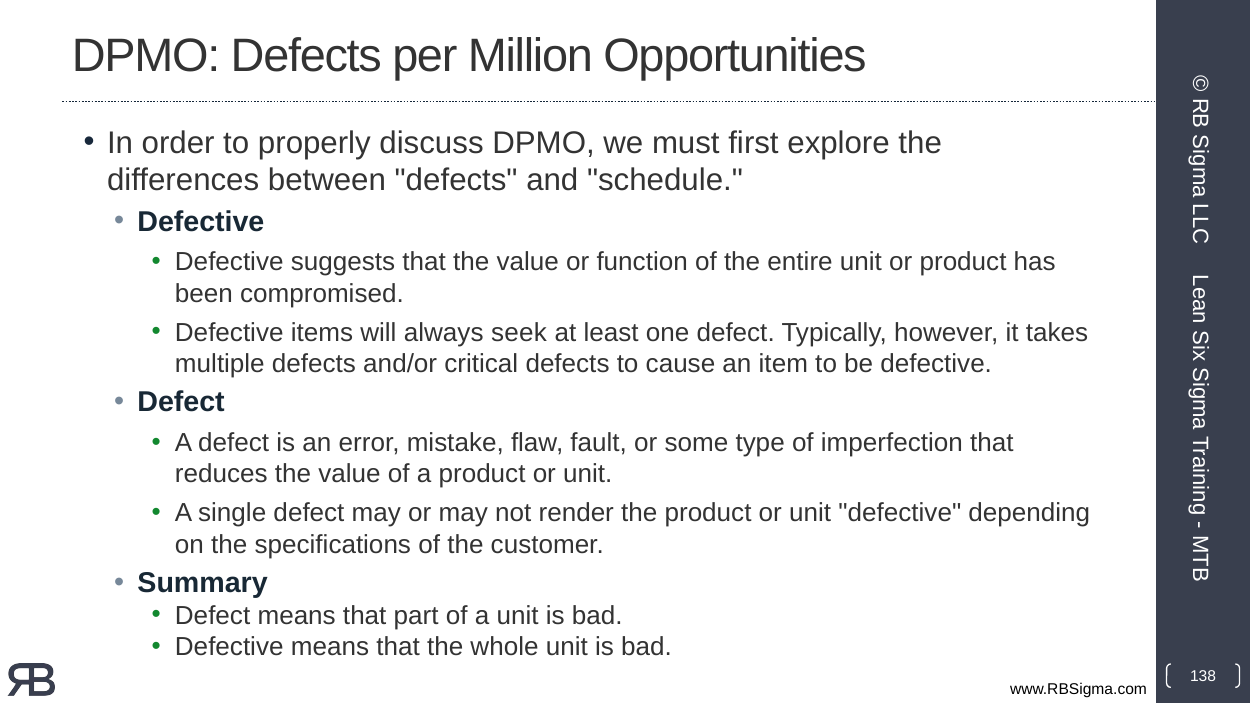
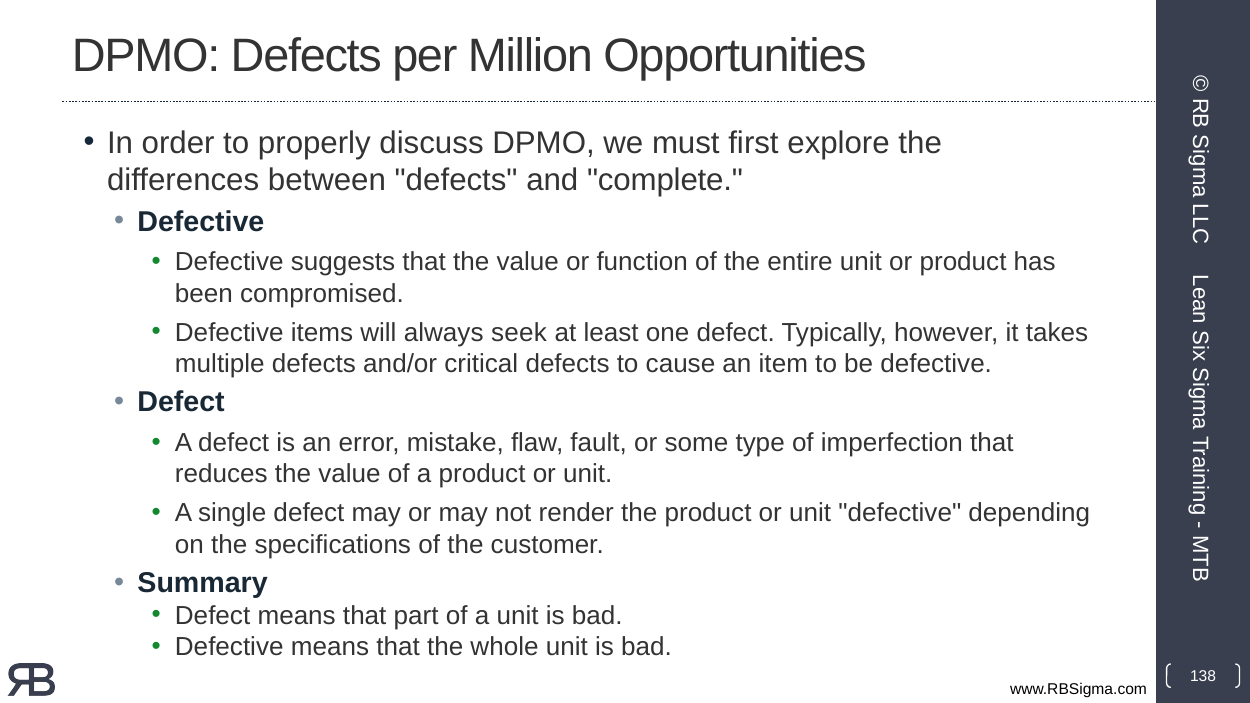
schedule: schedule -> complete
